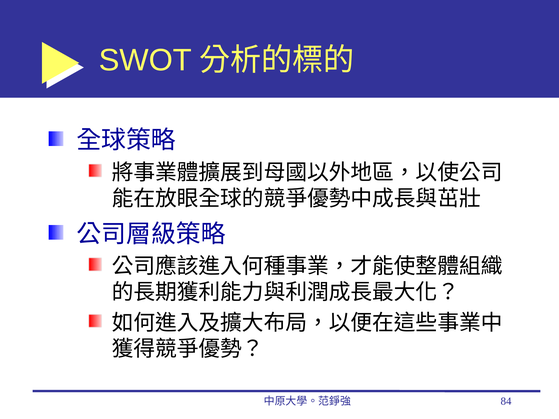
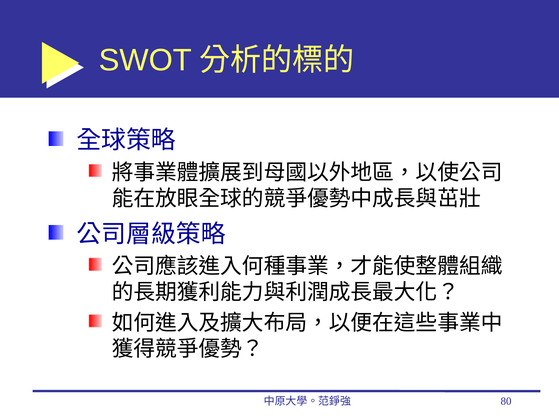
84: 84 -> 80
